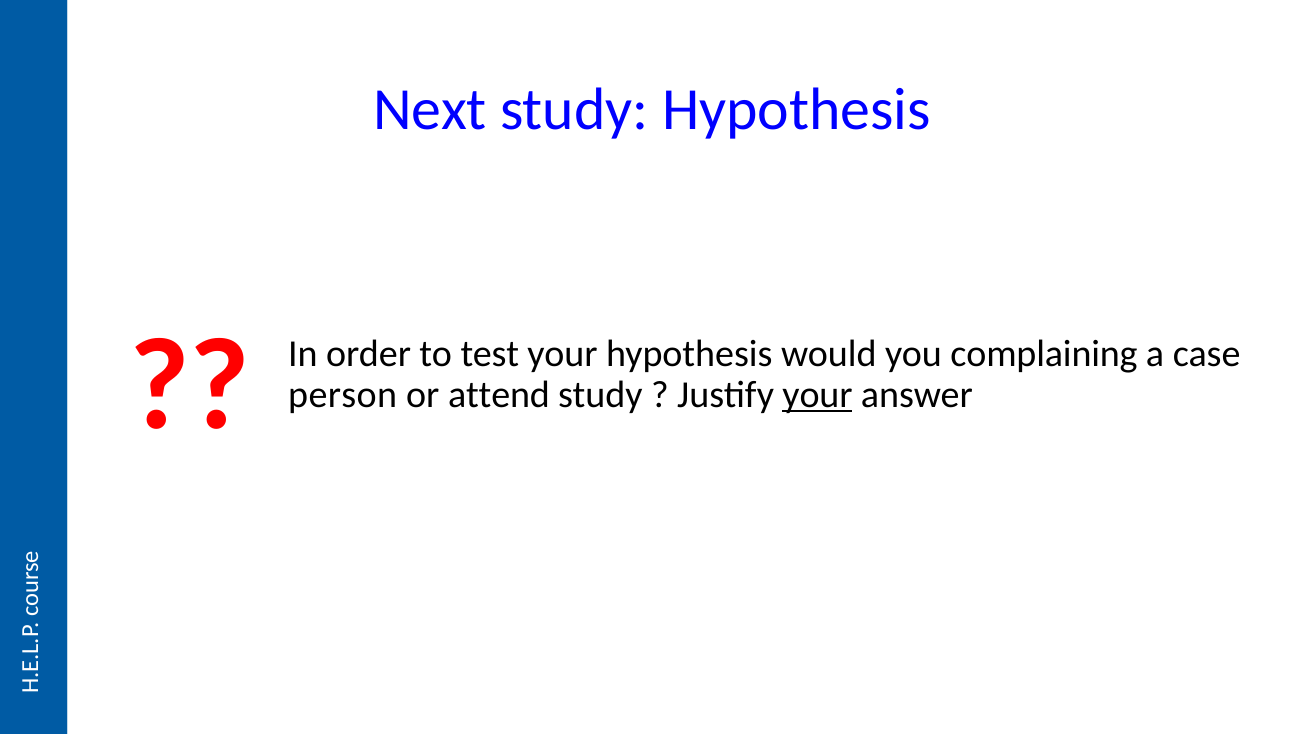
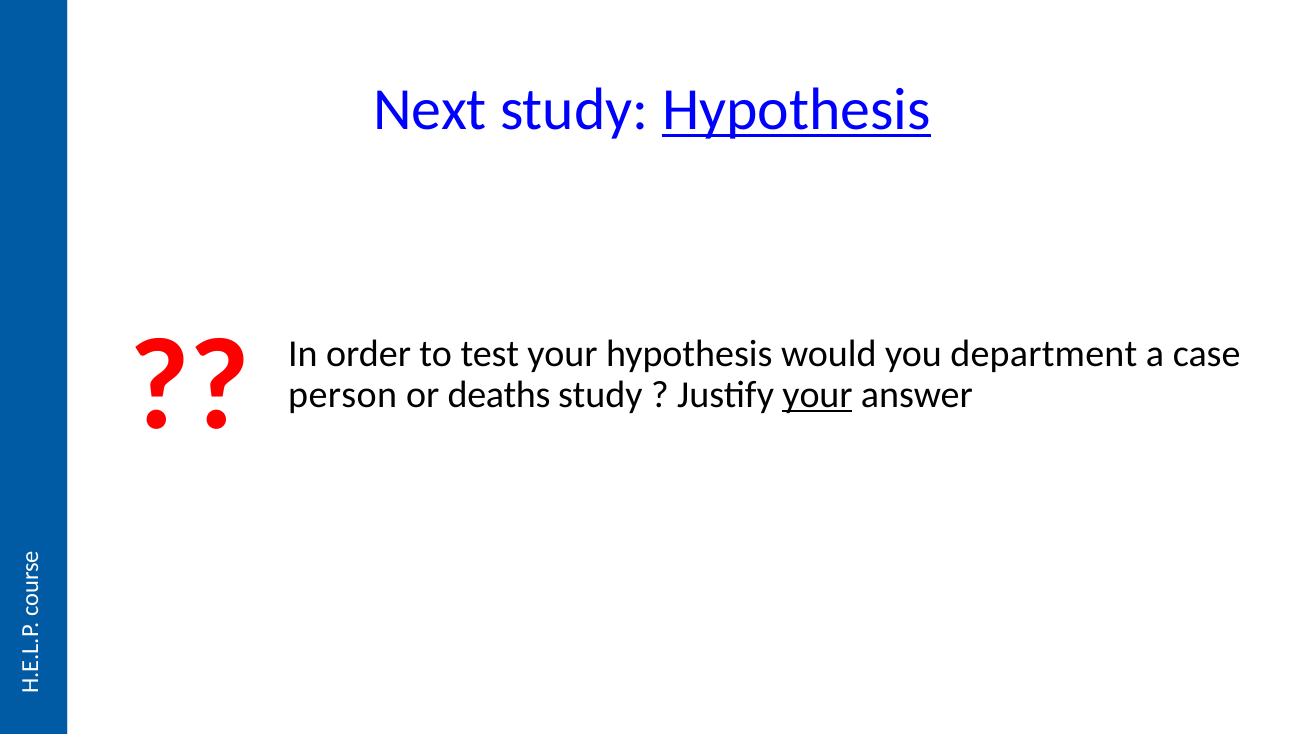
Hypothesis at (797, 110) underline: none -> present
complaining: complaining -> department
attend: attend -> deaths
